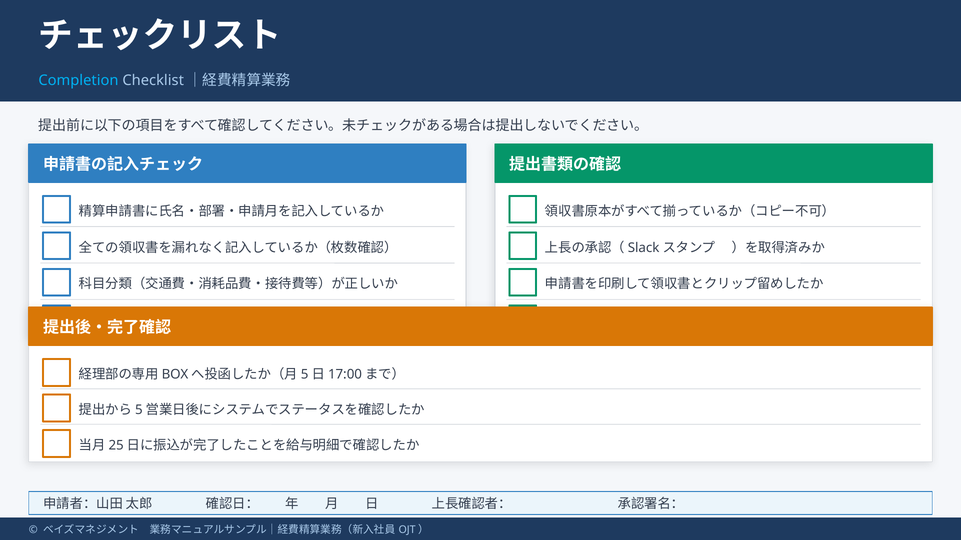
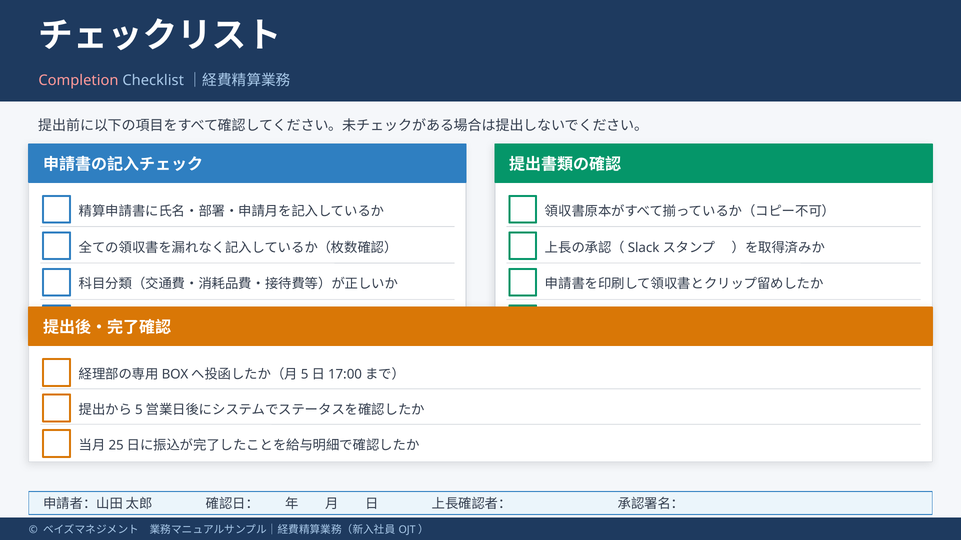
Completion colour: light blue -> pink
